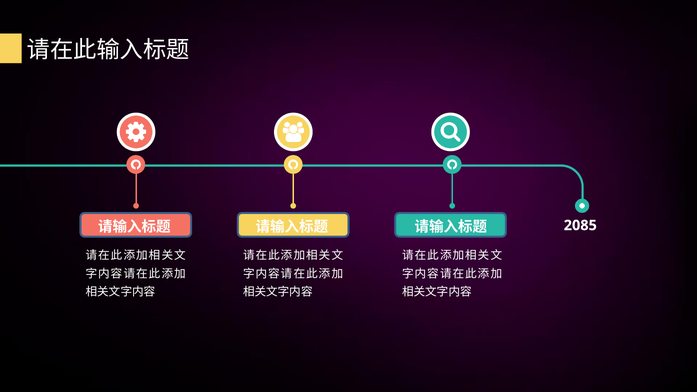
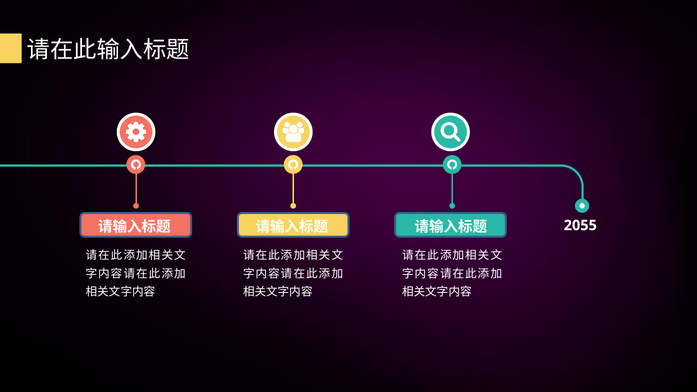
2085: 2085 -> 2055
